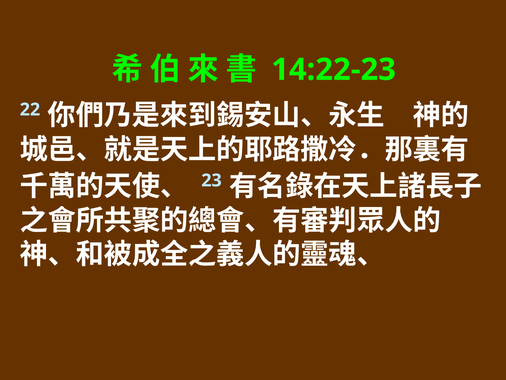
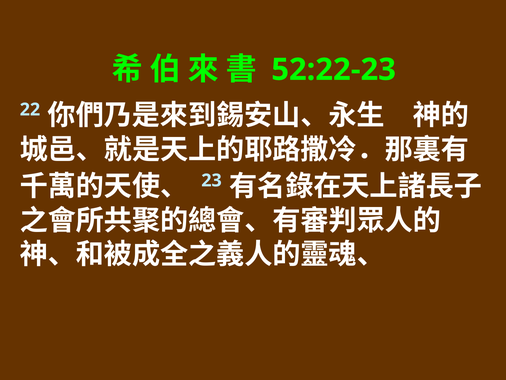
14:22-23: 14:22-23 -> 52:22-23
